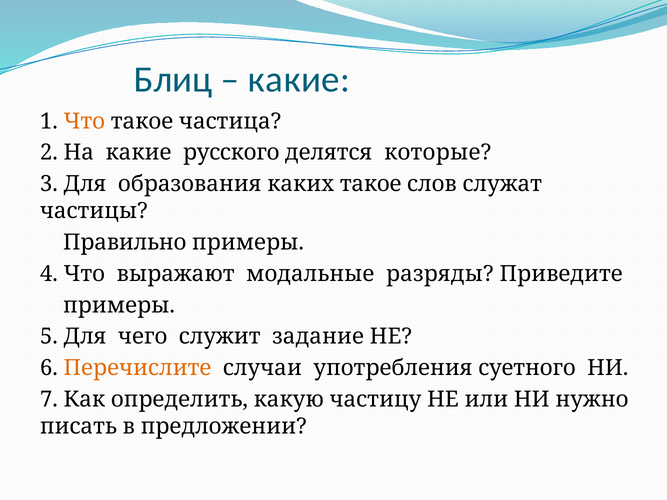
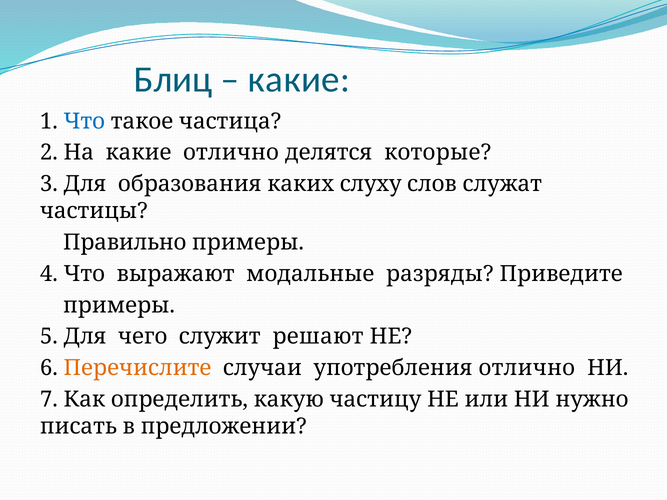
Что at (84, 121) colour: orange -> blue
какие русского: русского -> отлично
каких такое: такое -> слуху
задание: задание -> решают
употребления суетного: суетного -> отлично
